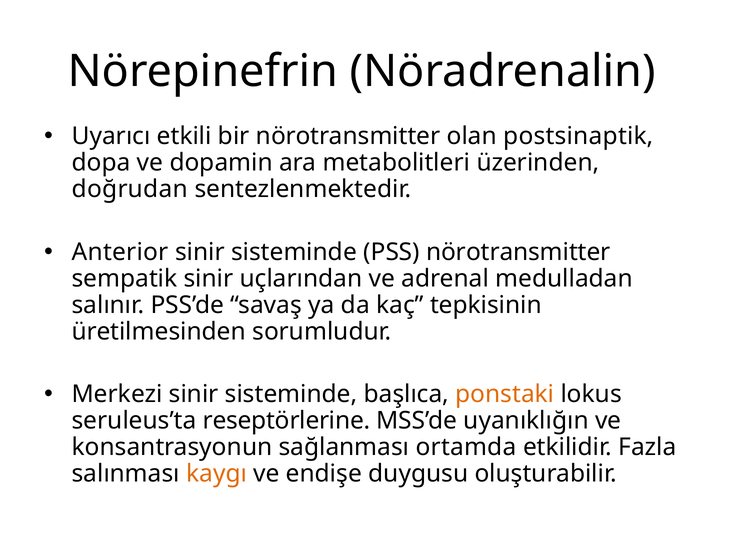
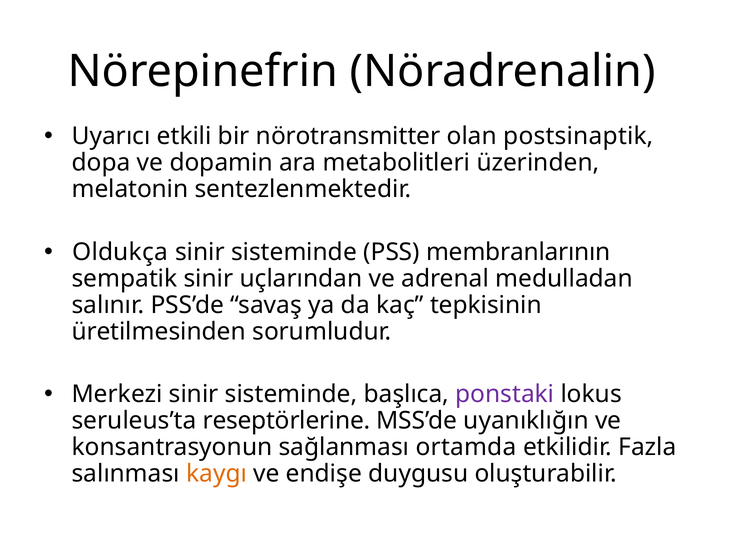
doğrudan: doğrudan -> melatonin
Anterior: Anterior -> Oldukça
PSS nörotransmitter: nörotransmitter -> membranlarının
ponstaki colour: orange -> purple
